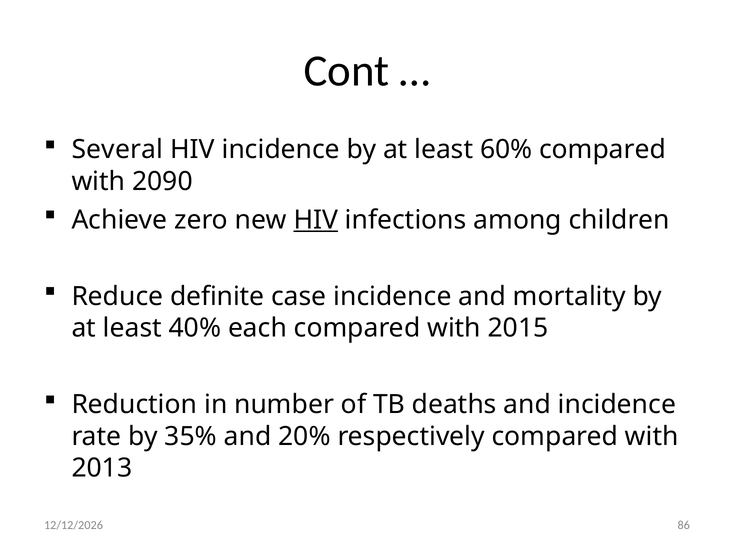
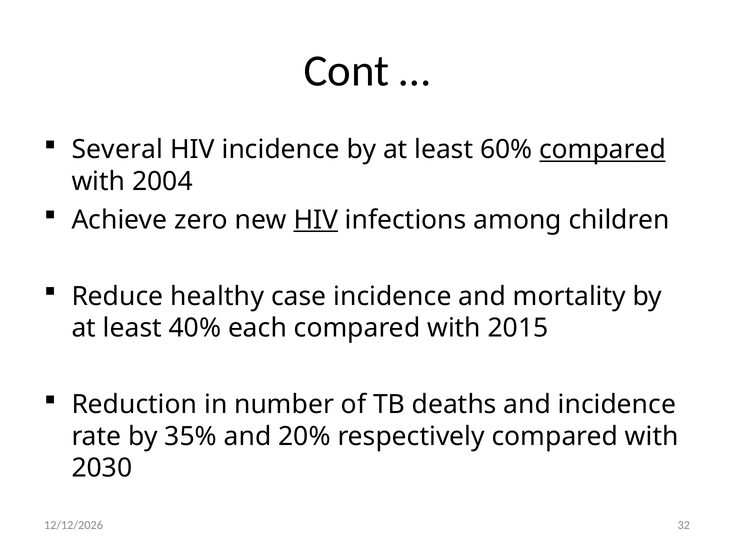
compared at (603, 150) underline: none -> present
2090: 2090 -> 2004
definite: definite -> healthy
2013: 2013 -> 2030
86: 86 -> 32
